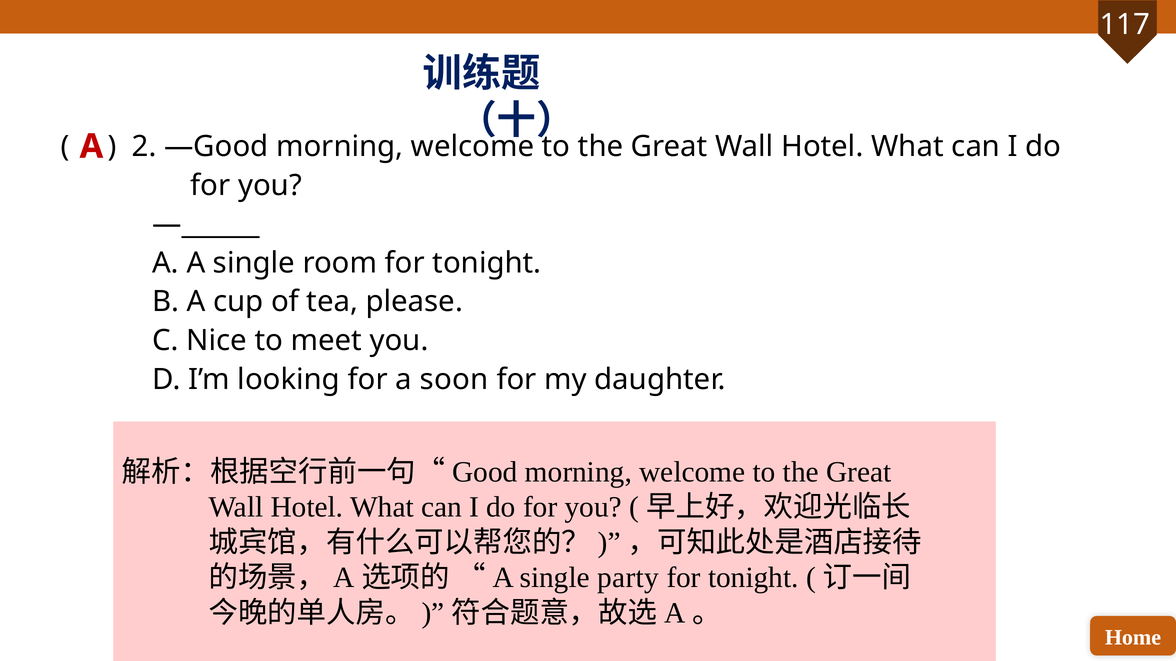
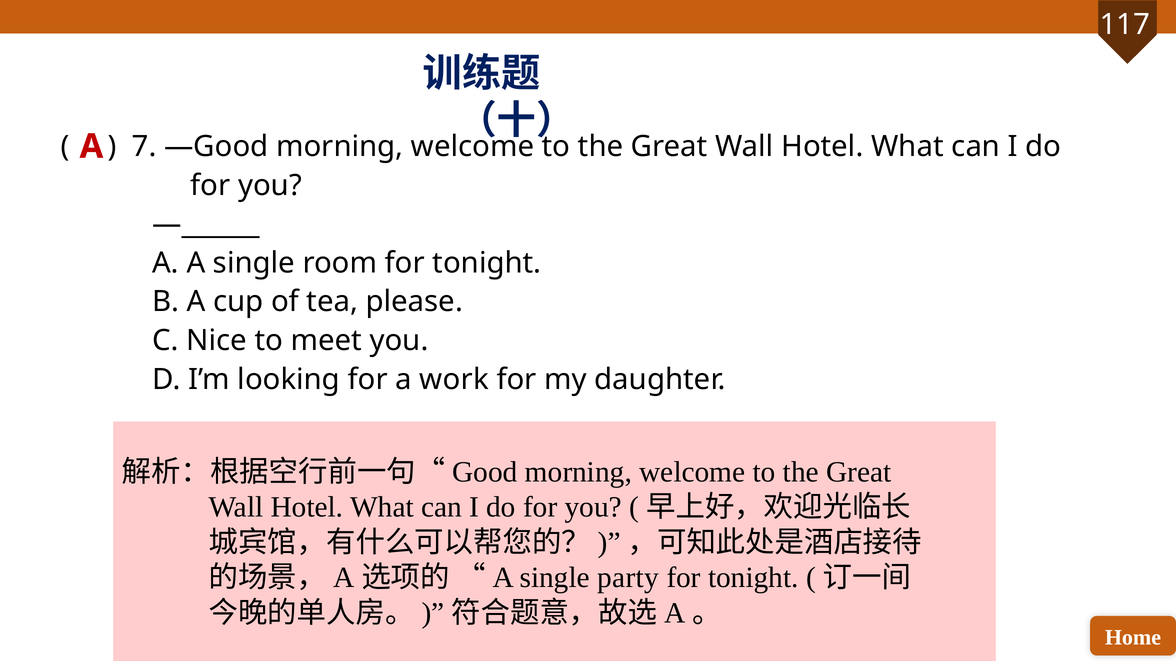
2: 2 -> 7
soon: soon -> work
